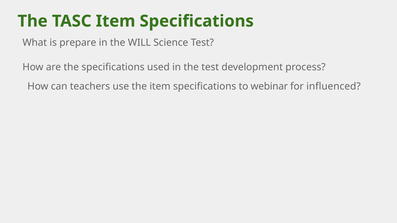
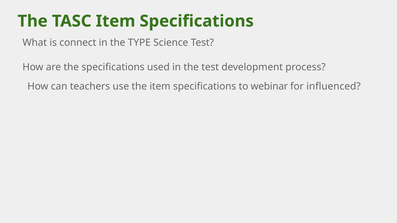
prepare: prepare -> connect
WILL: WILL -> TYPE
